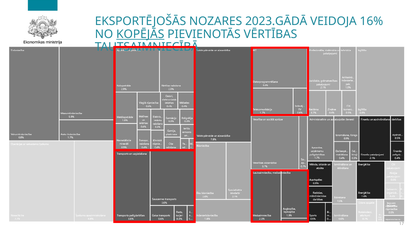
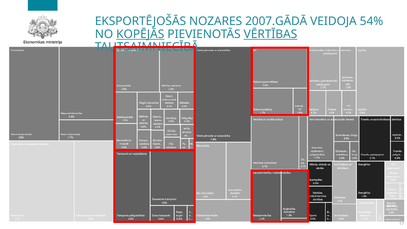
2023.GĀDĀ: 2023.GĀDĀ -> 2007.GĀDĀ
16%: 16% -> 54%
VĒRTĪBAS underline: none -> present
